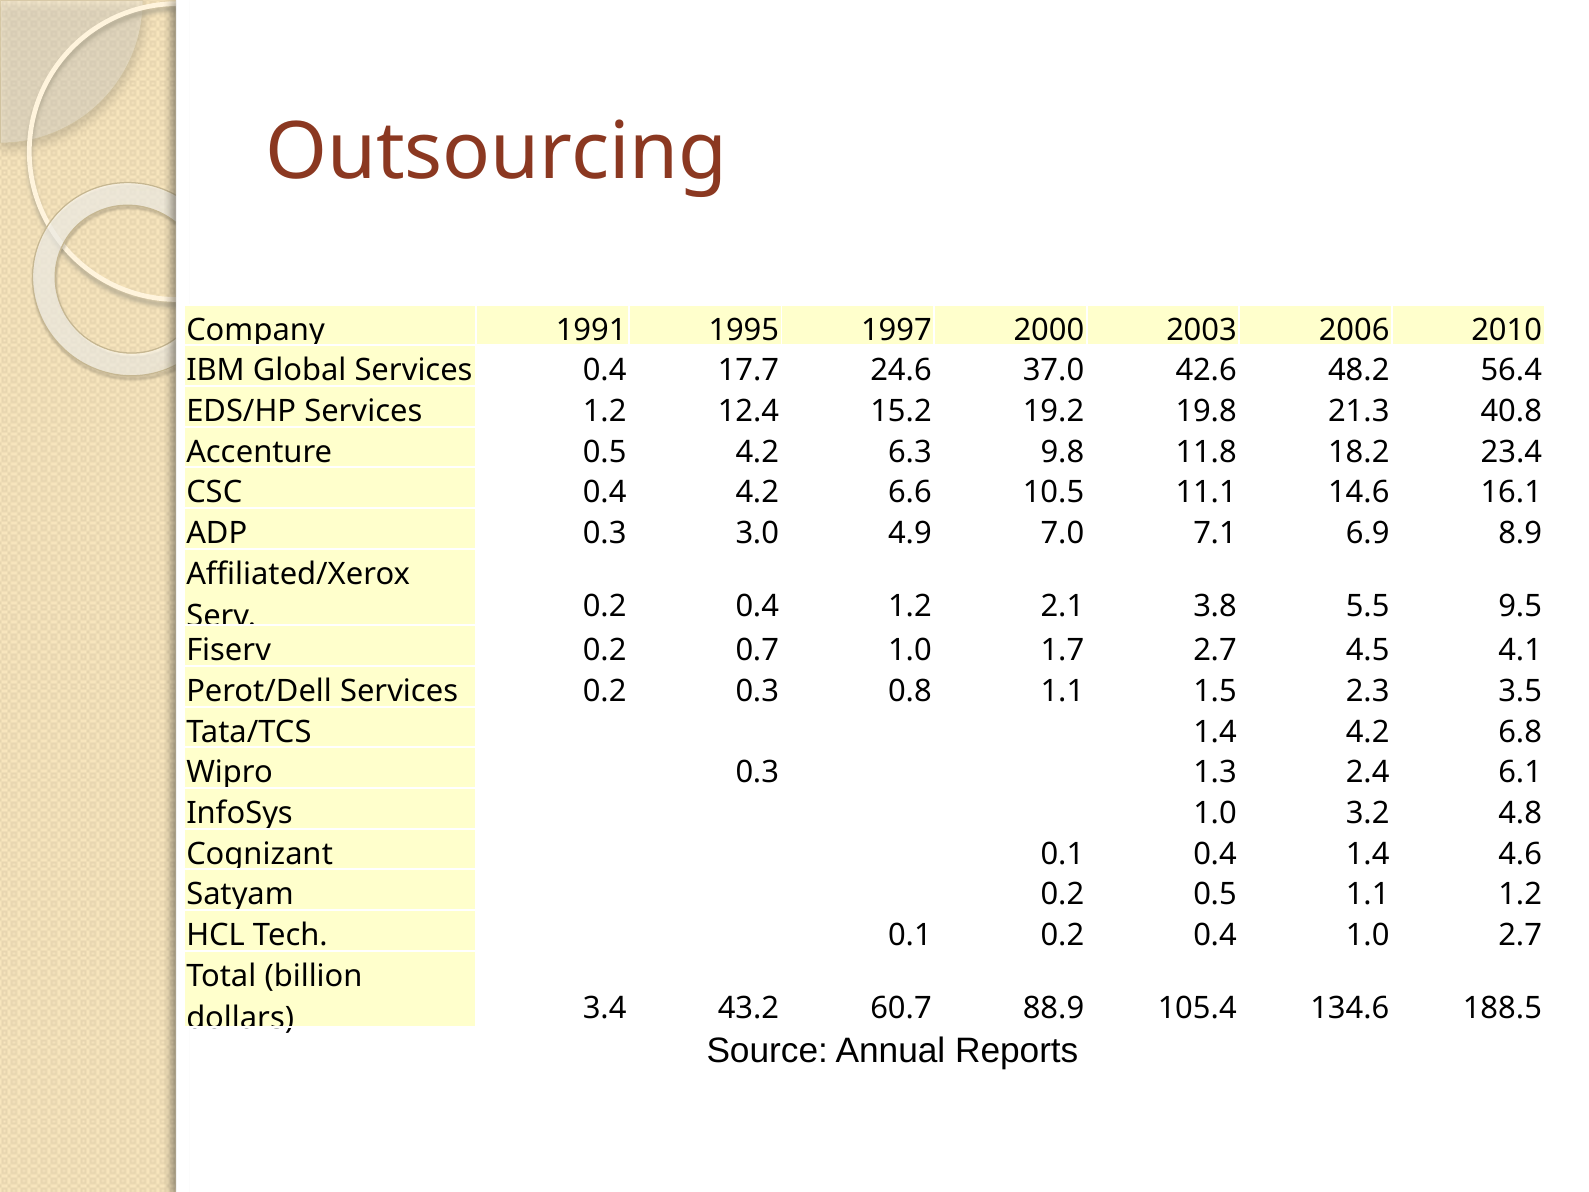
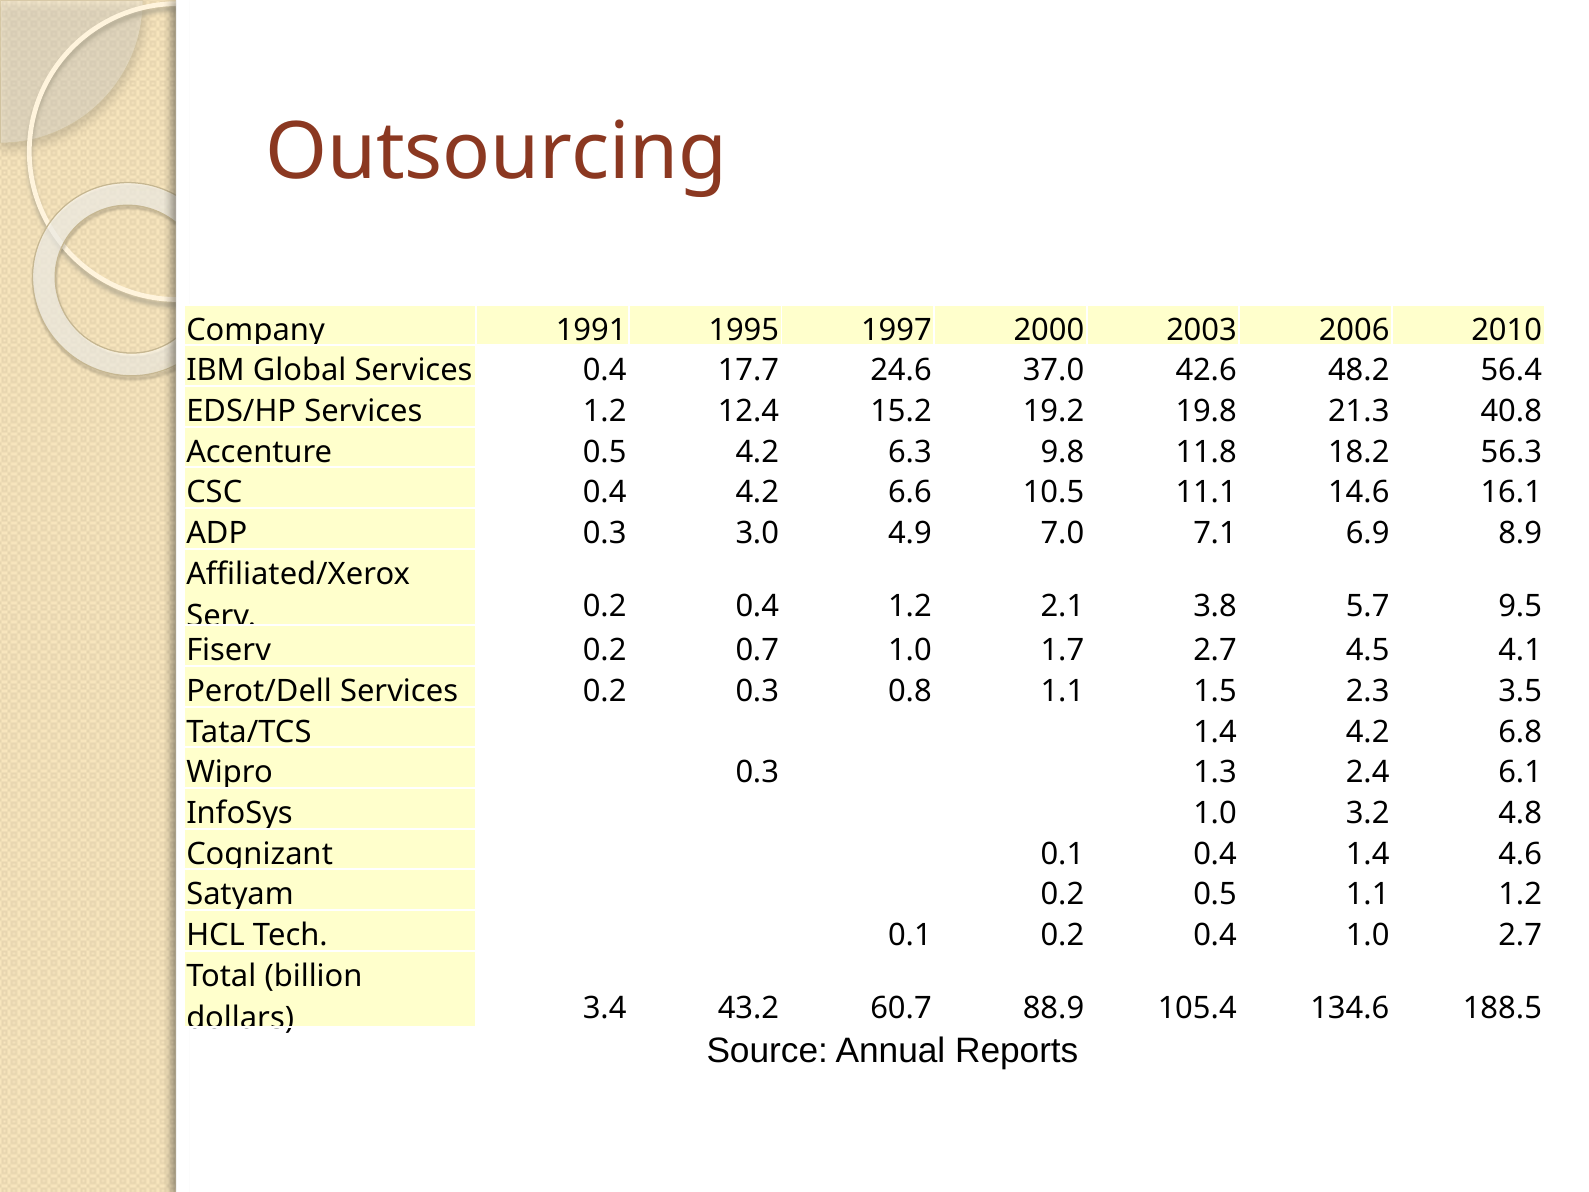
23.4: 23.4 -> 56.3
5.5: 5.5 -> 5.7
